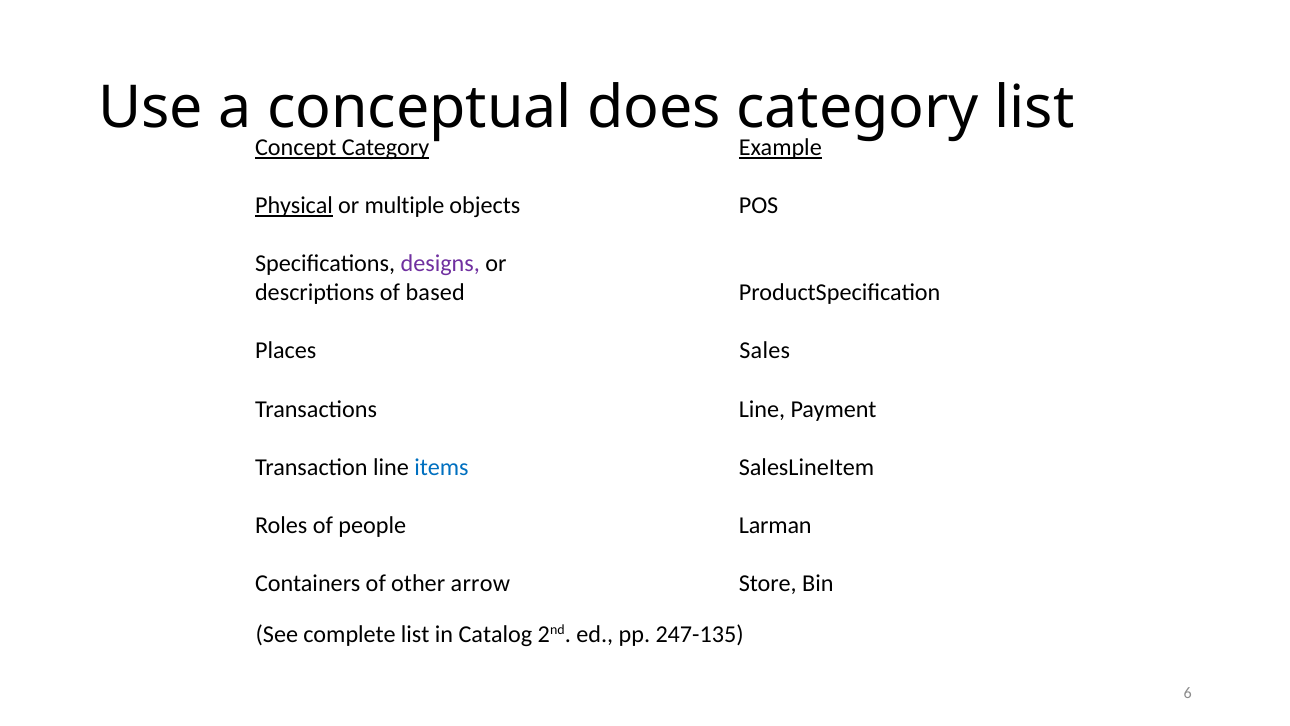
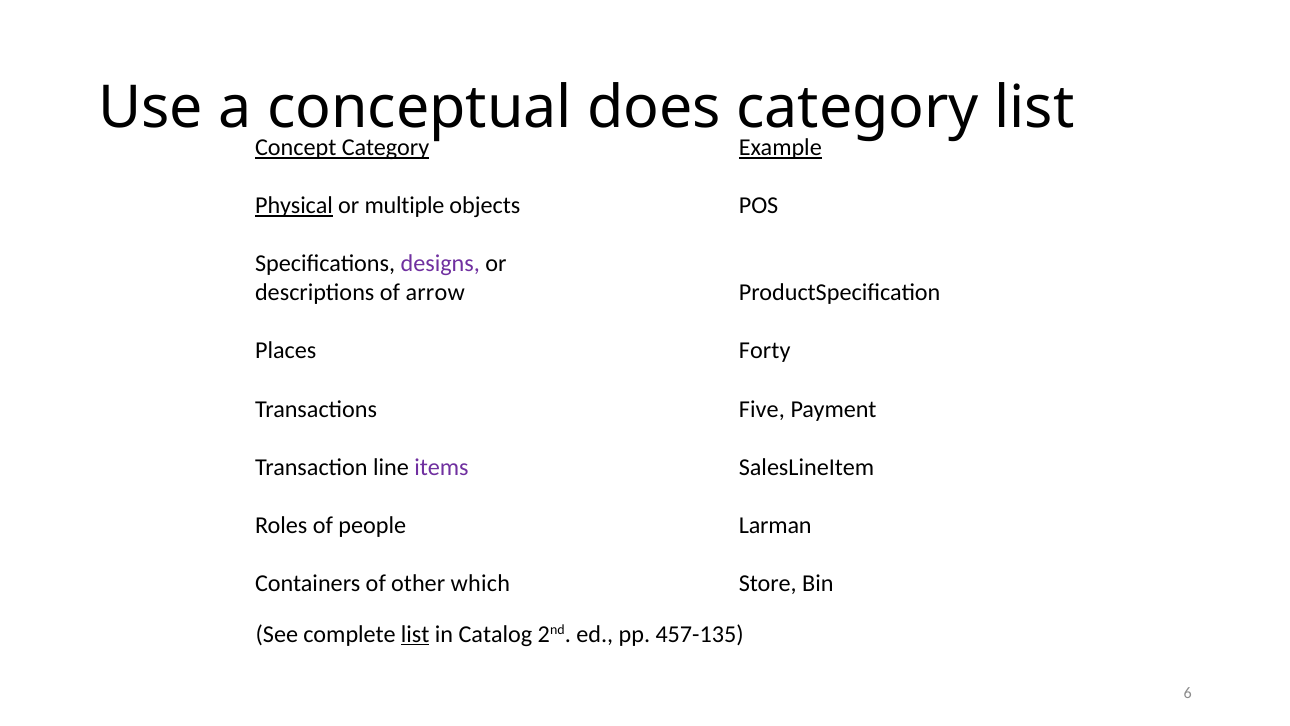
based: based -> arrow
Sales: Sales -> Forty
Transactions Line: Line -> Five
items colour: blue -> purple
arrow: arrow -> which
list at (415, 634) underline: none -> present
247-135: 247-135 -> 457-135
